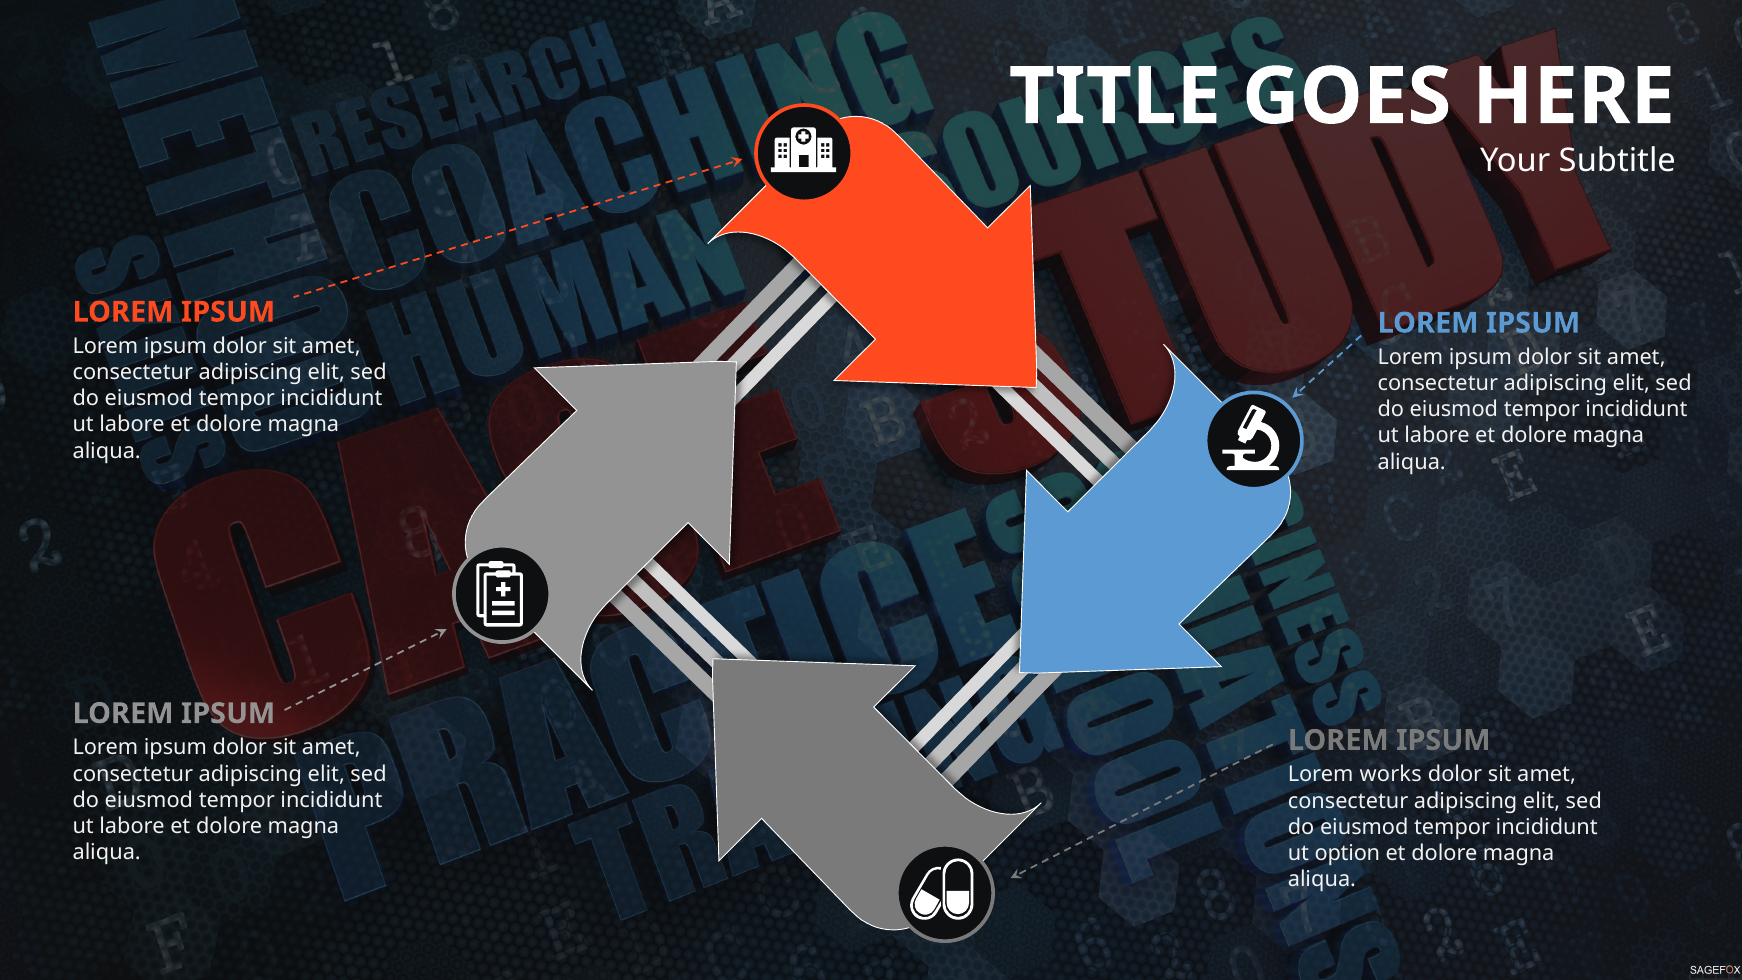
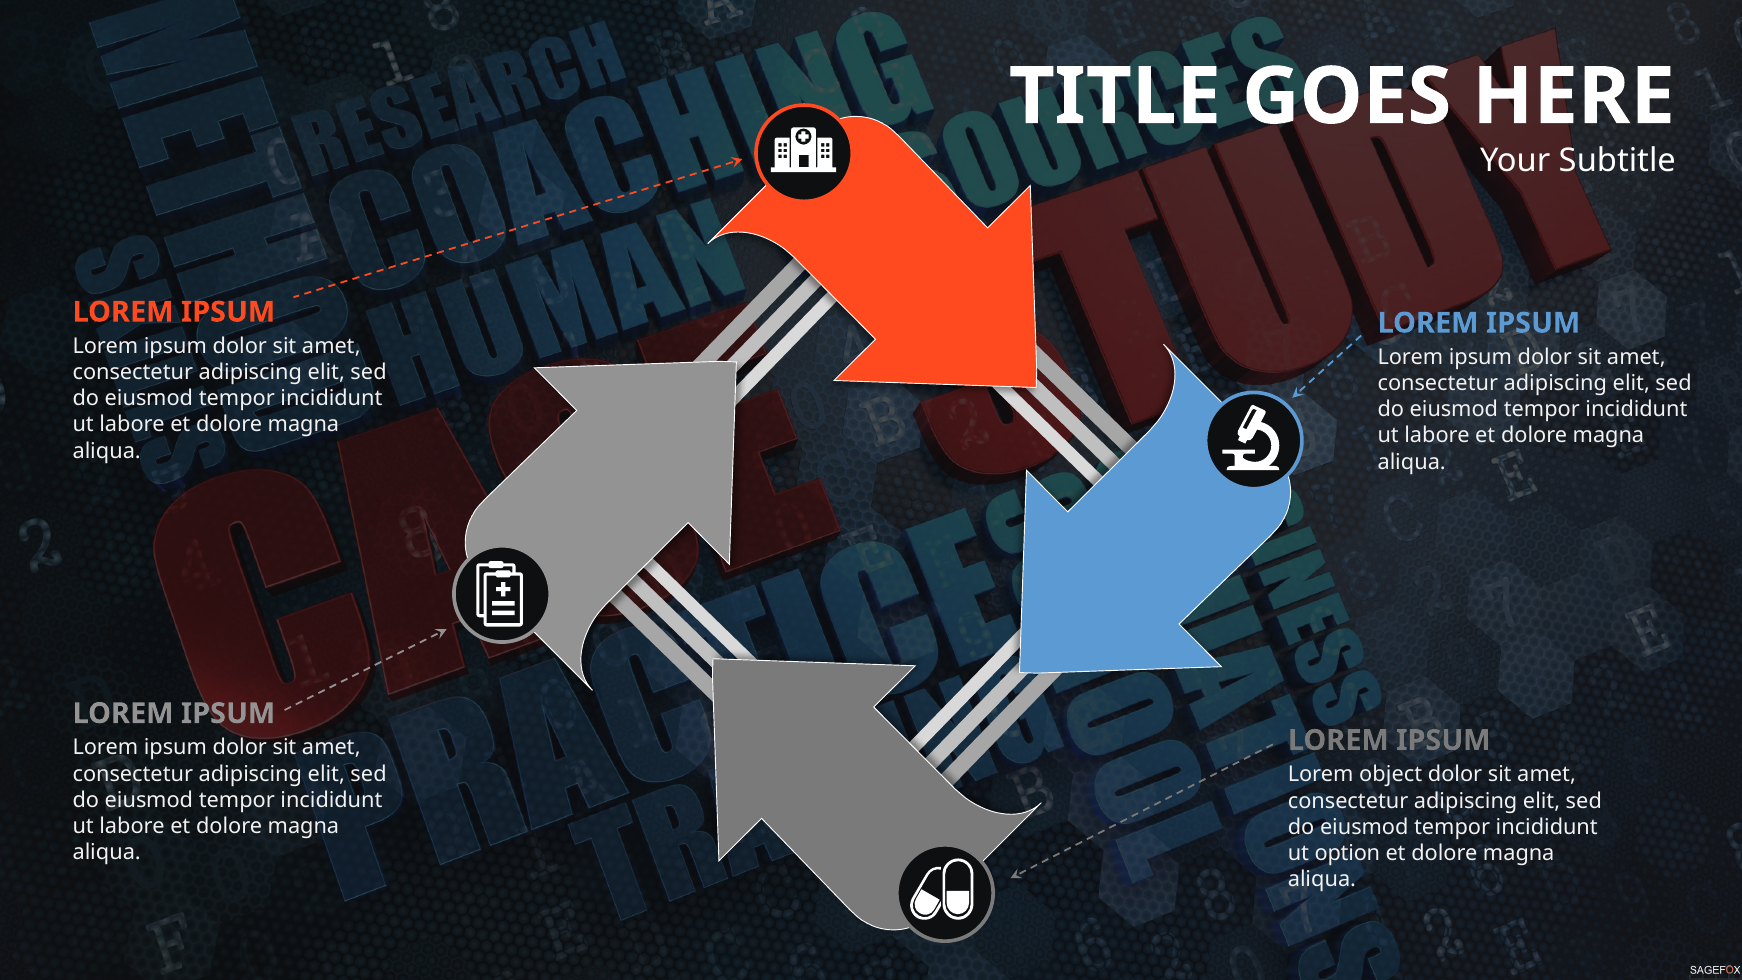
works: works -> object
